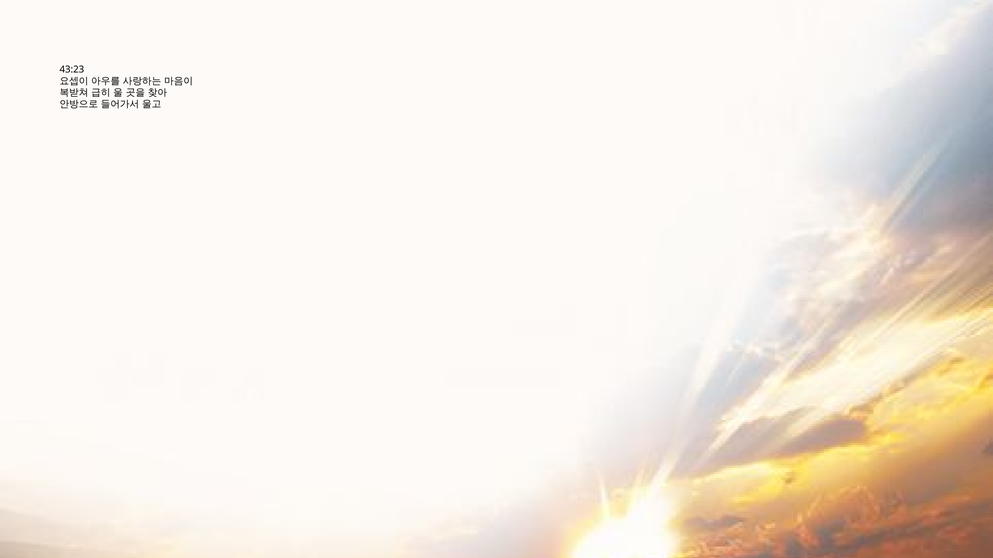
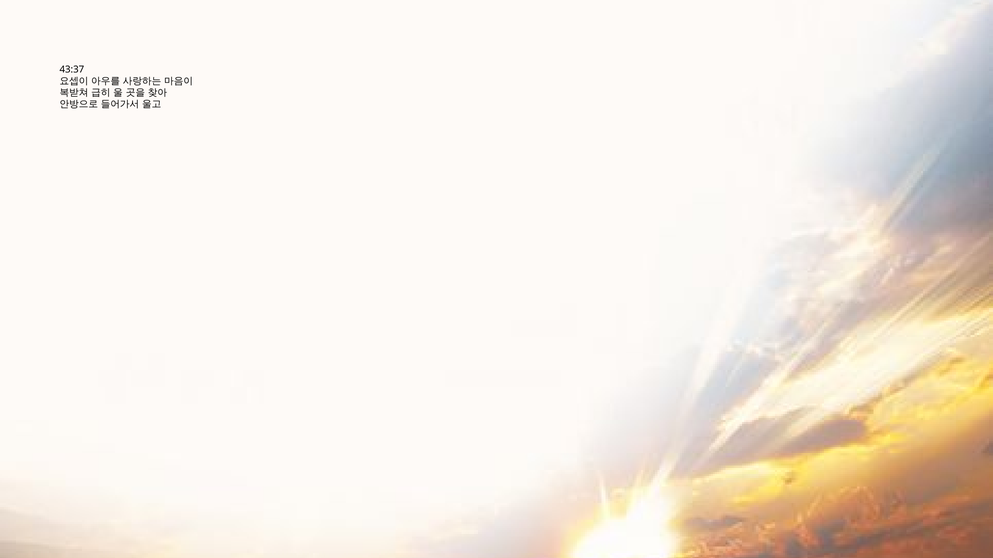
43:23: 43:23 -> 43:37
